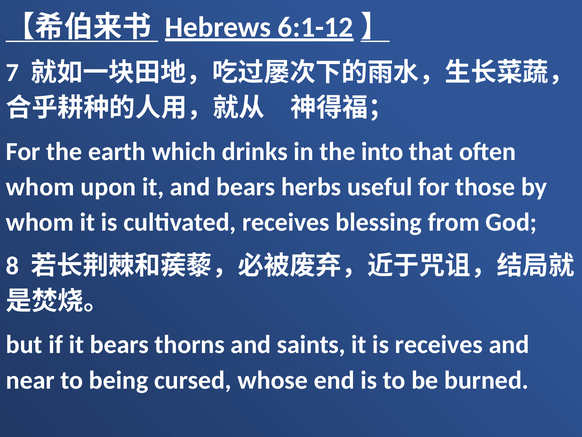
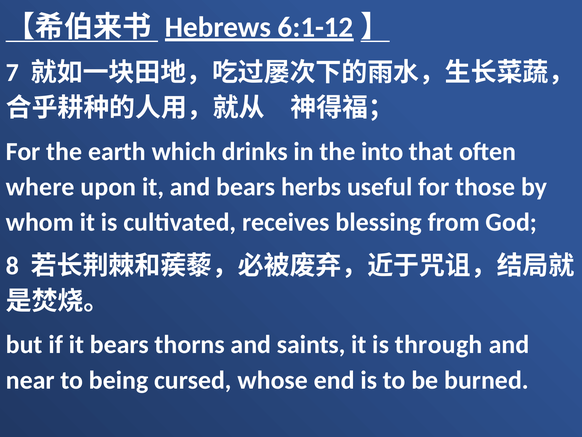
whom at (40, 187): whom -> where
is receives: receives -> through
